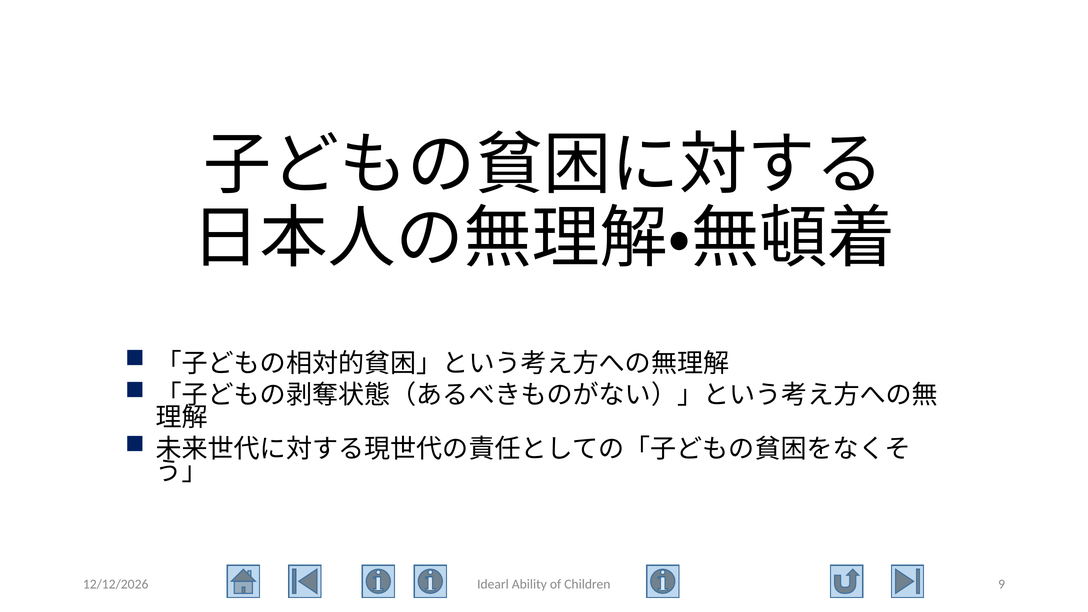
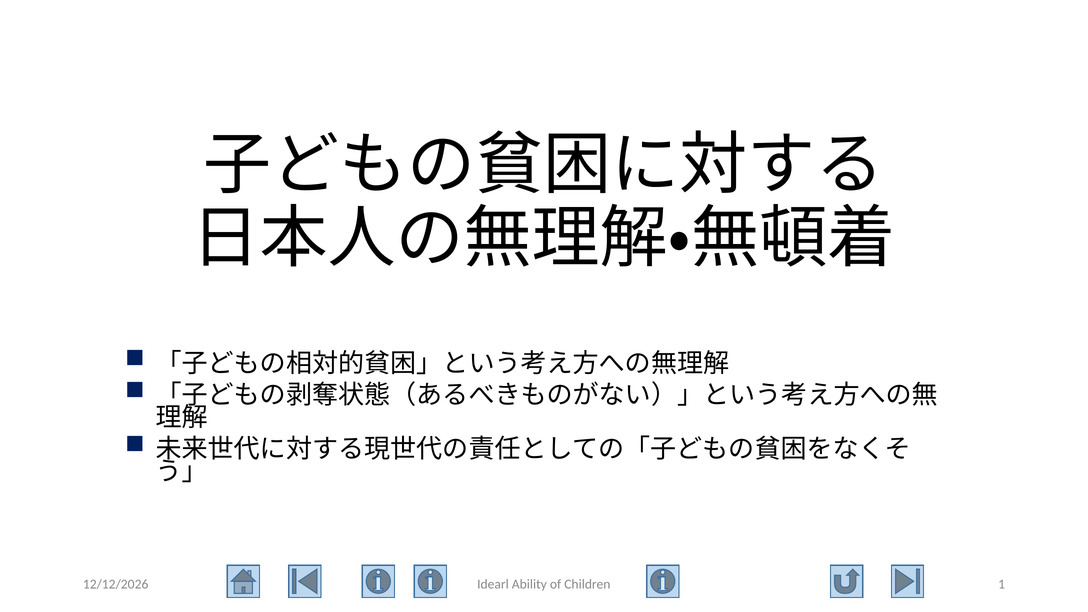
9: 9 -> 1
